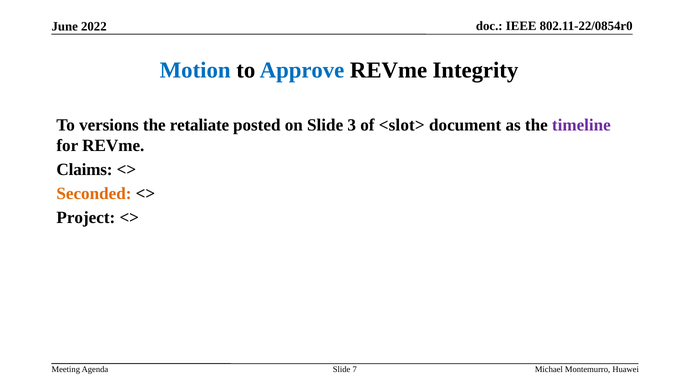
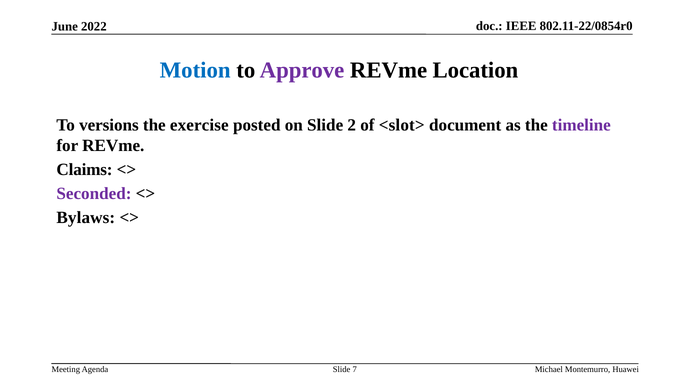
Approve colour: blue -> purple
Integrity: Integrity -> Location
retaliate: retaliate -> exercise
3: 3 -> 2
Seconded colour: orange -> purple
Project: Project -> Bylaws
